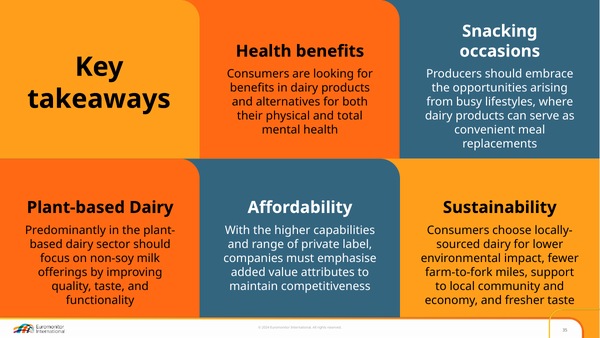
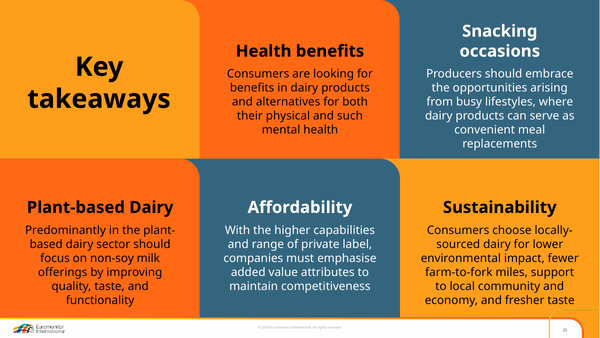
total: total -> such
